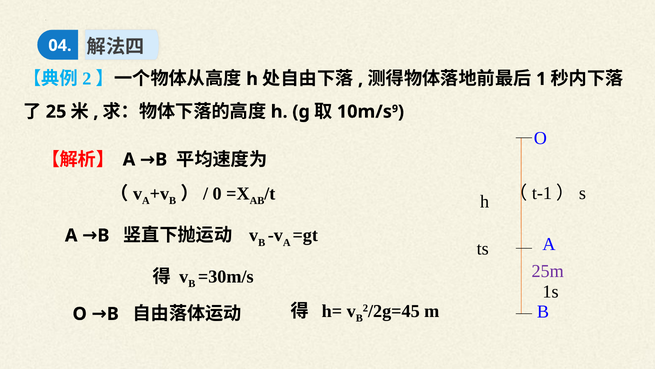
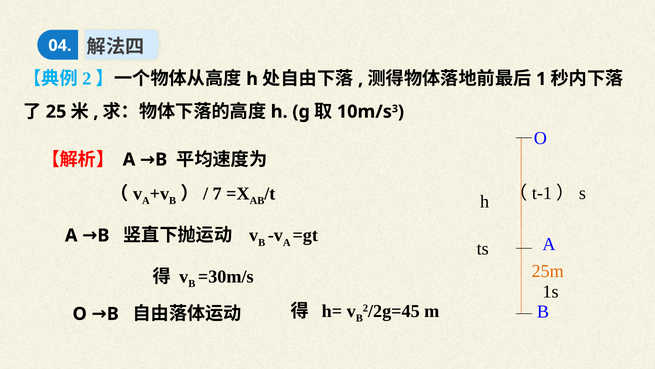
9: 9 -> 3
0: 0 -> 7
25m colour: purple -> orange
